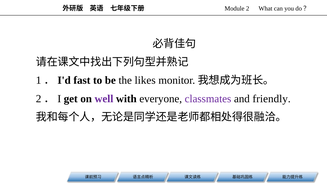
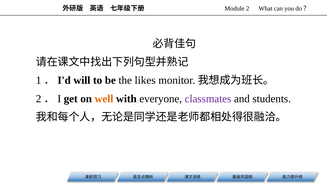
fast: fast -> will
well colour: purple -> orange
friendly: friendly -> students
